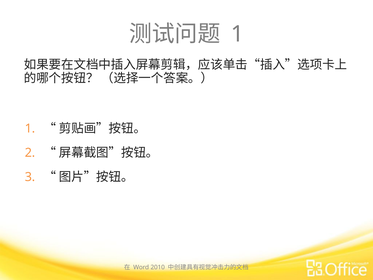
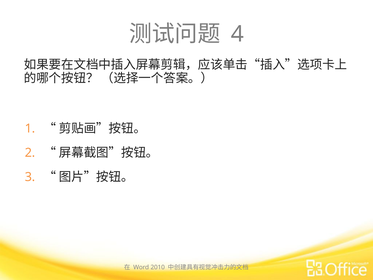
1 at (237, 34): 1 -> 4
